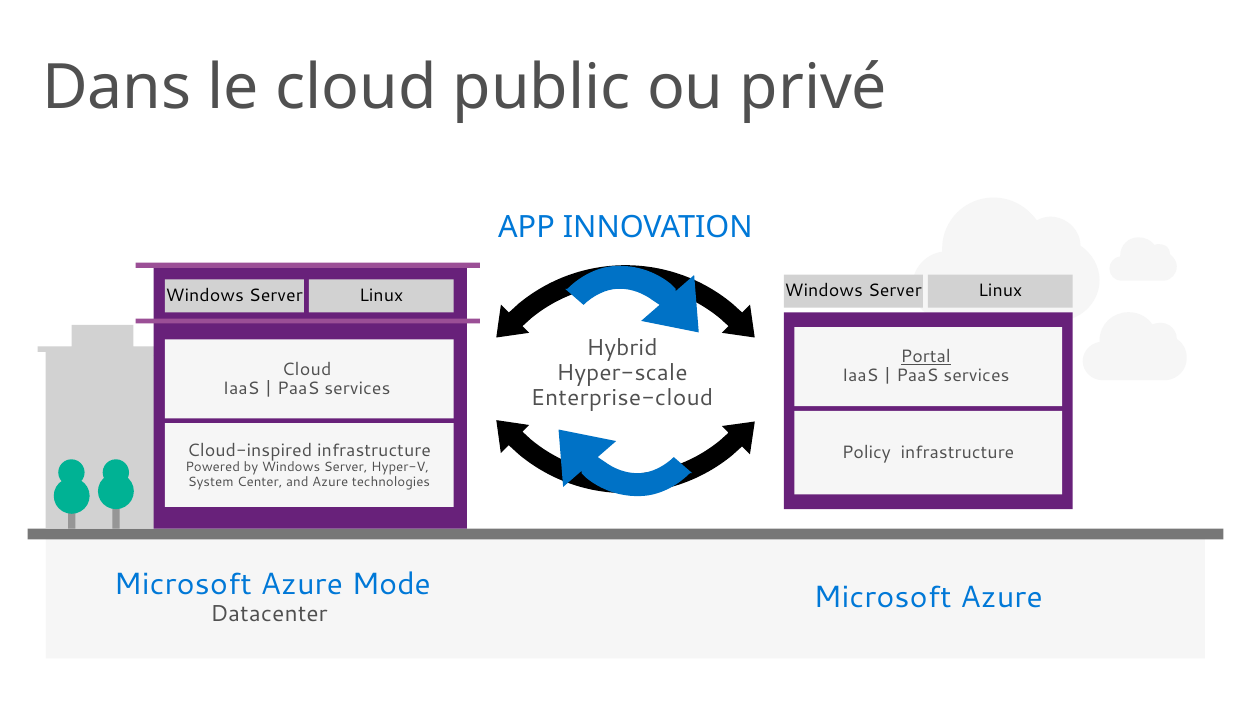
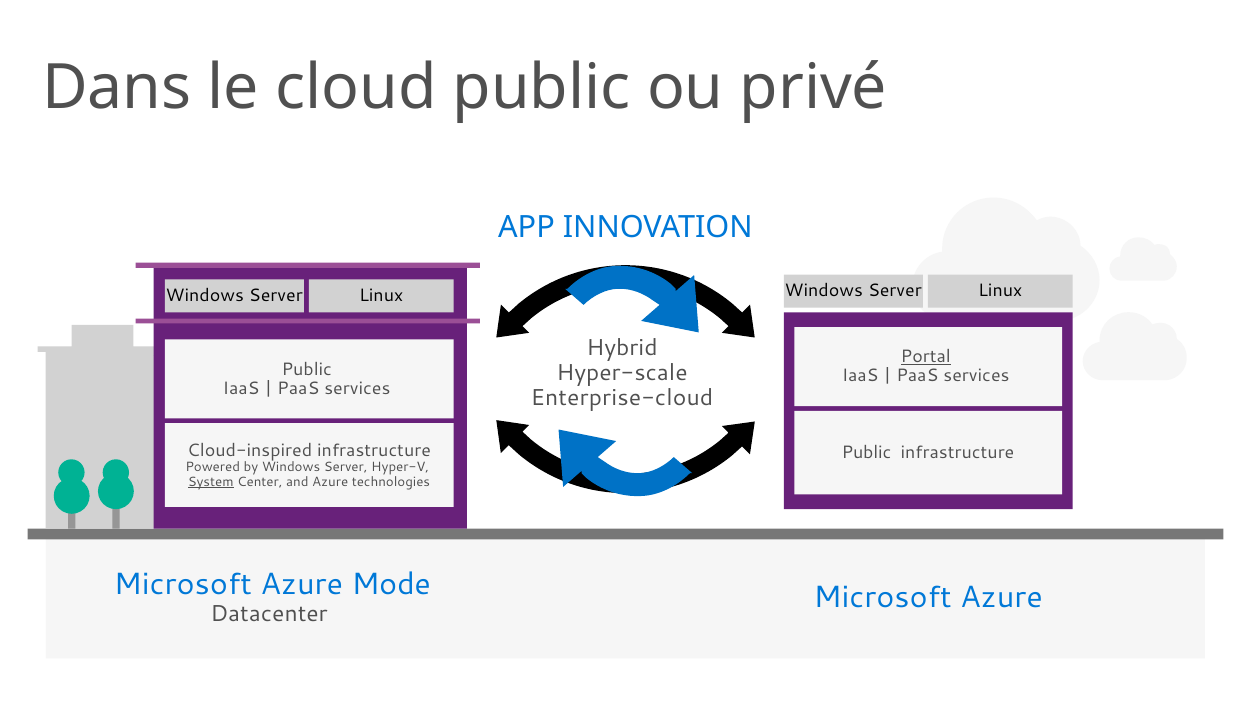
Cloud at (307, 369): Cloud -> Public
Policy at (866, 453): Policy -> Public
System underline: none -> present
